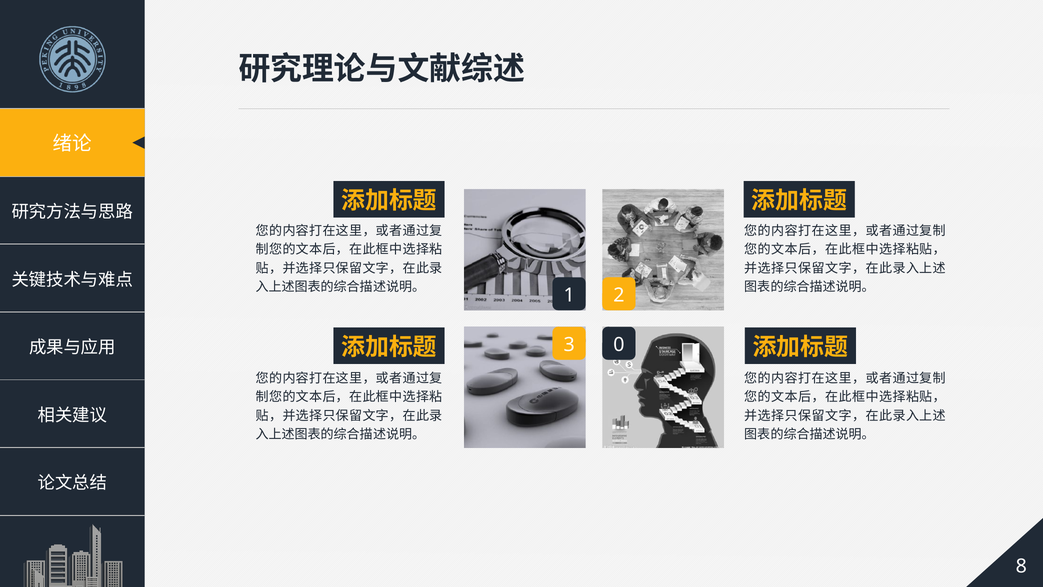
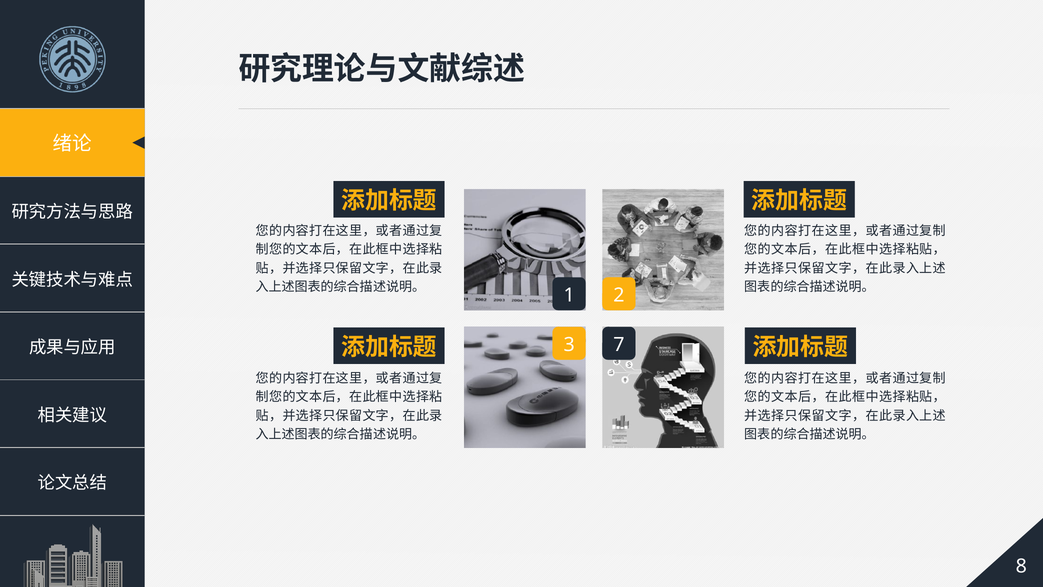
0: 0 -> 7
